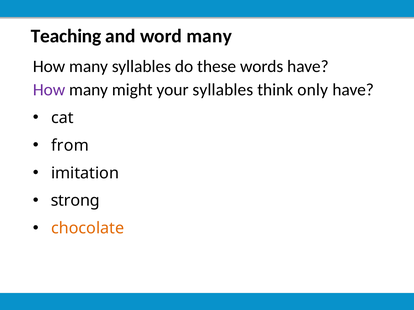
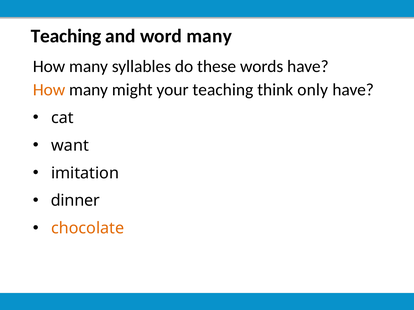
How at (49, 90) colour: purple -> orange
your syllables: syllables -> teaching
from: from -> want
strong: strong -> dinner
